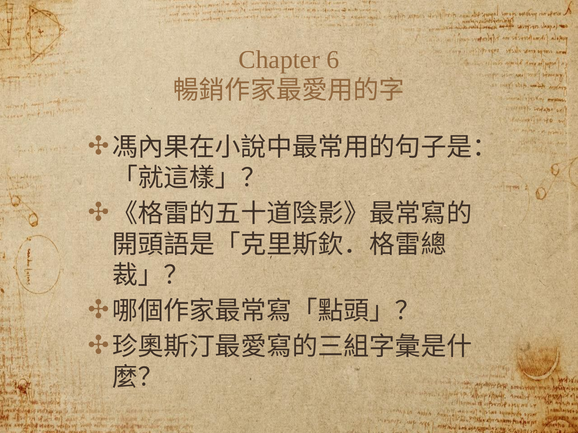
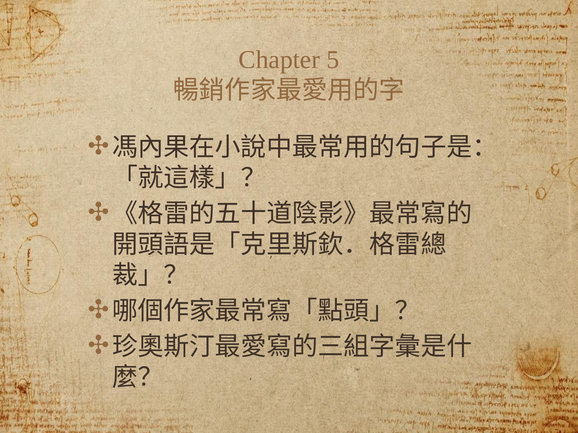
6: 6 -> 5
